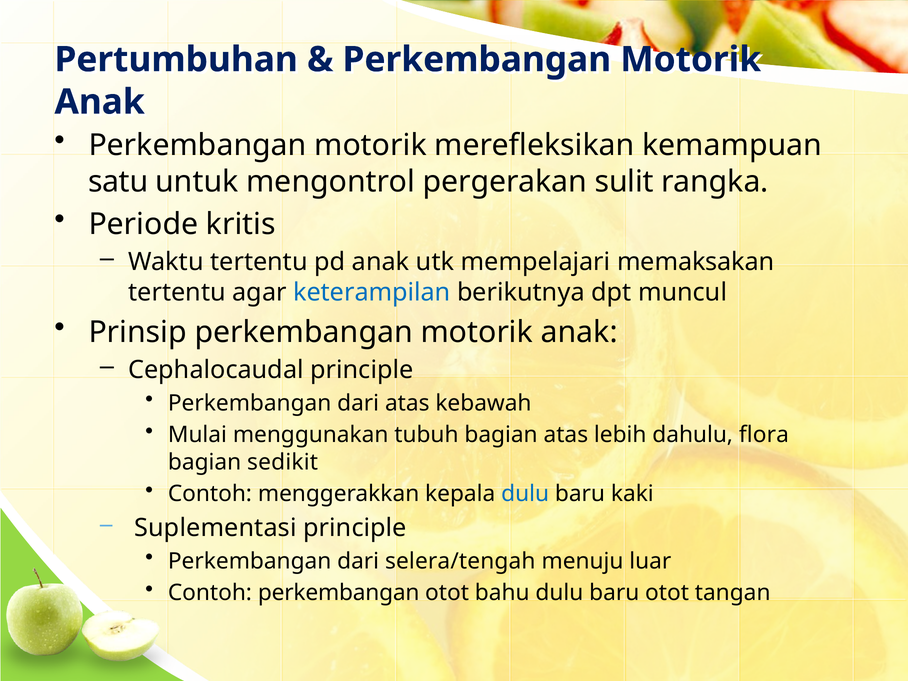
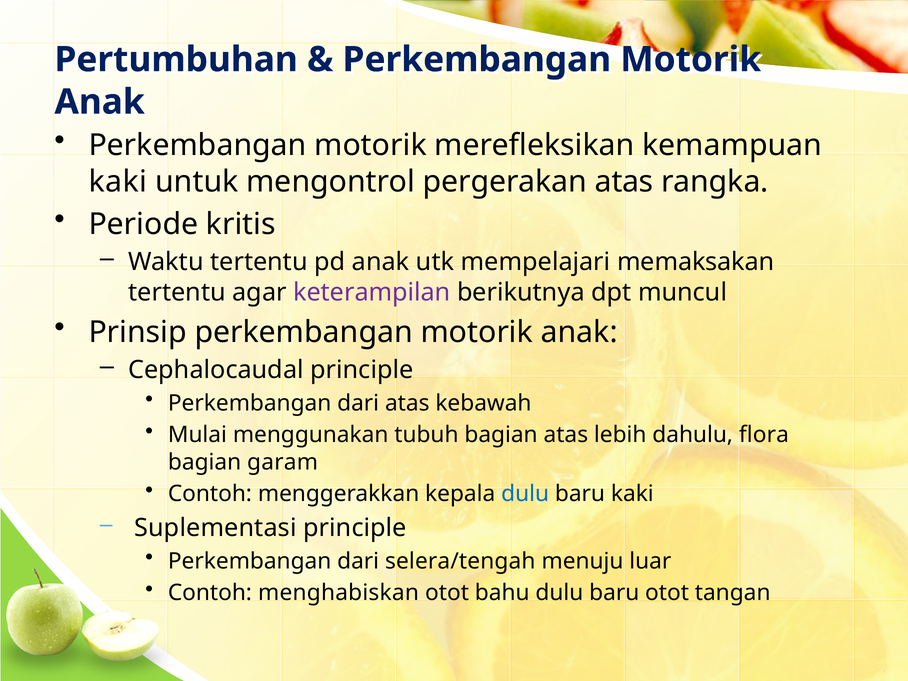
satu at (118, 182): satu -> kaki
pergerakan sulit: sulit -> atas
keterampilan colour: blue -> purple
sedikit: sedikit -> garam
Contoh perkembangan: perkembangan -> menghabiskan
